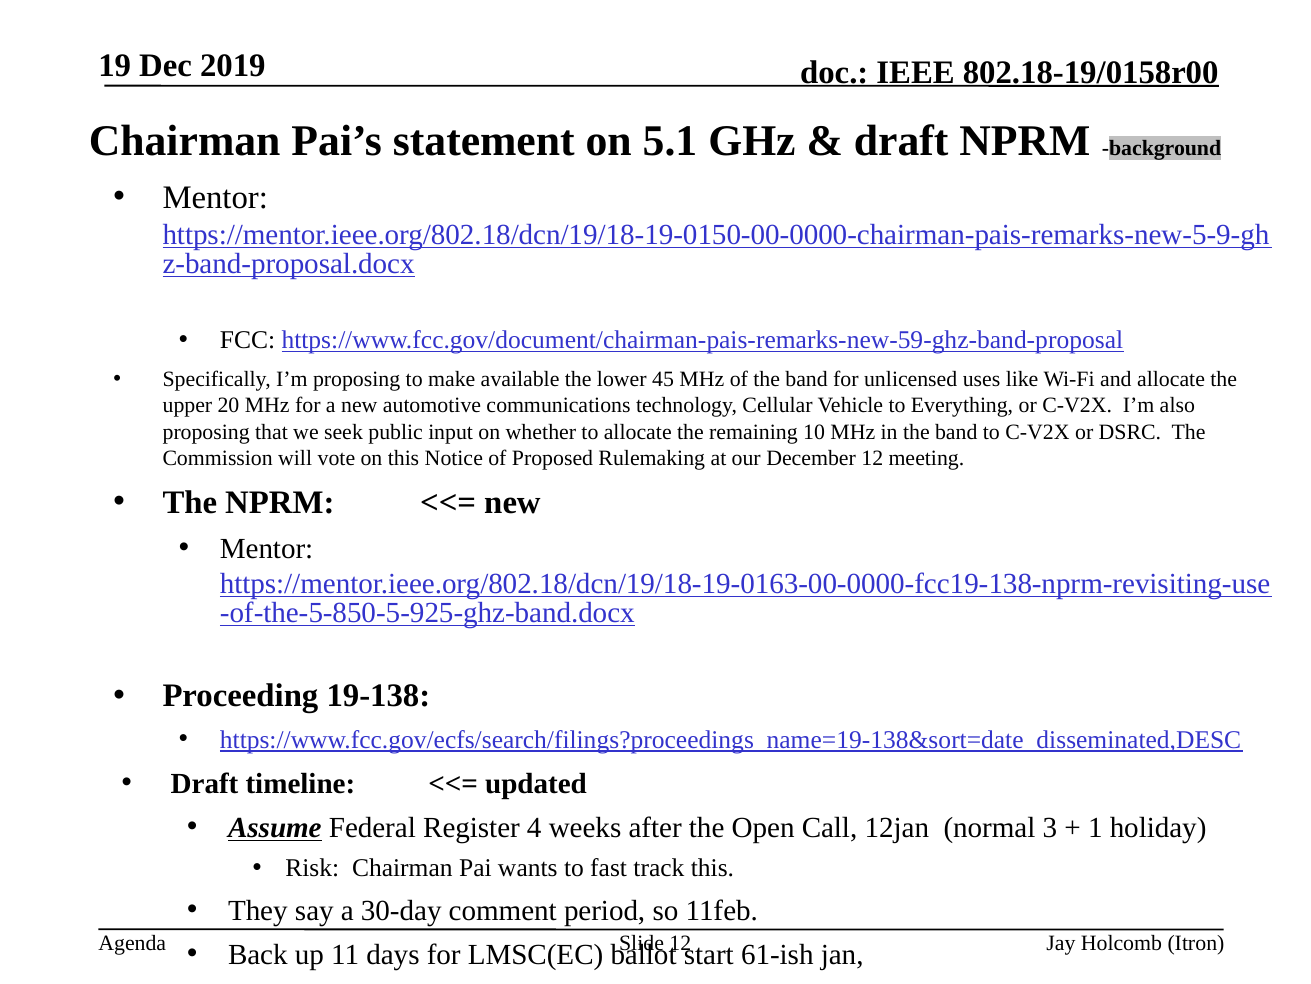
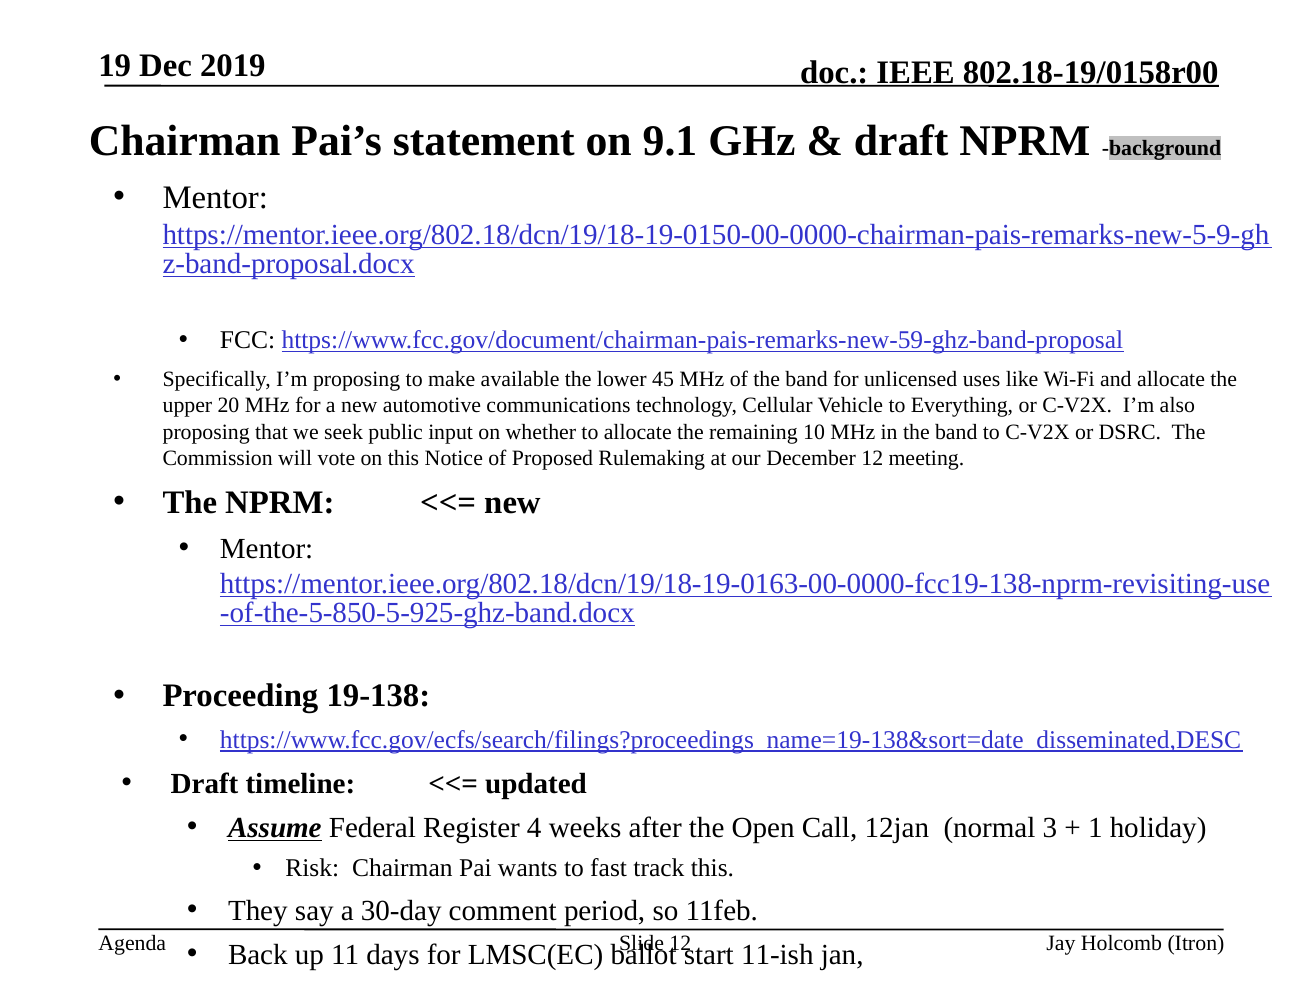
5.1: 5.1 -> 9.1
61-ish: 61-ish -> 11-ish
